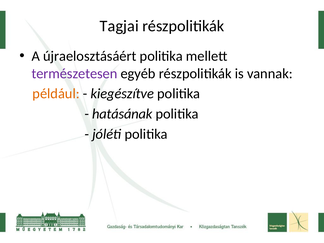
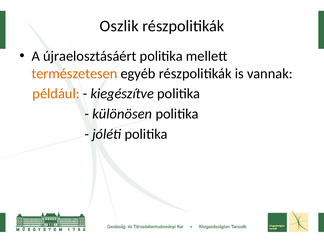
Tagjai: Tagjai -> Oszlik
természetesen colour: purple -> orange
hatásának: hatásának -> különösen
